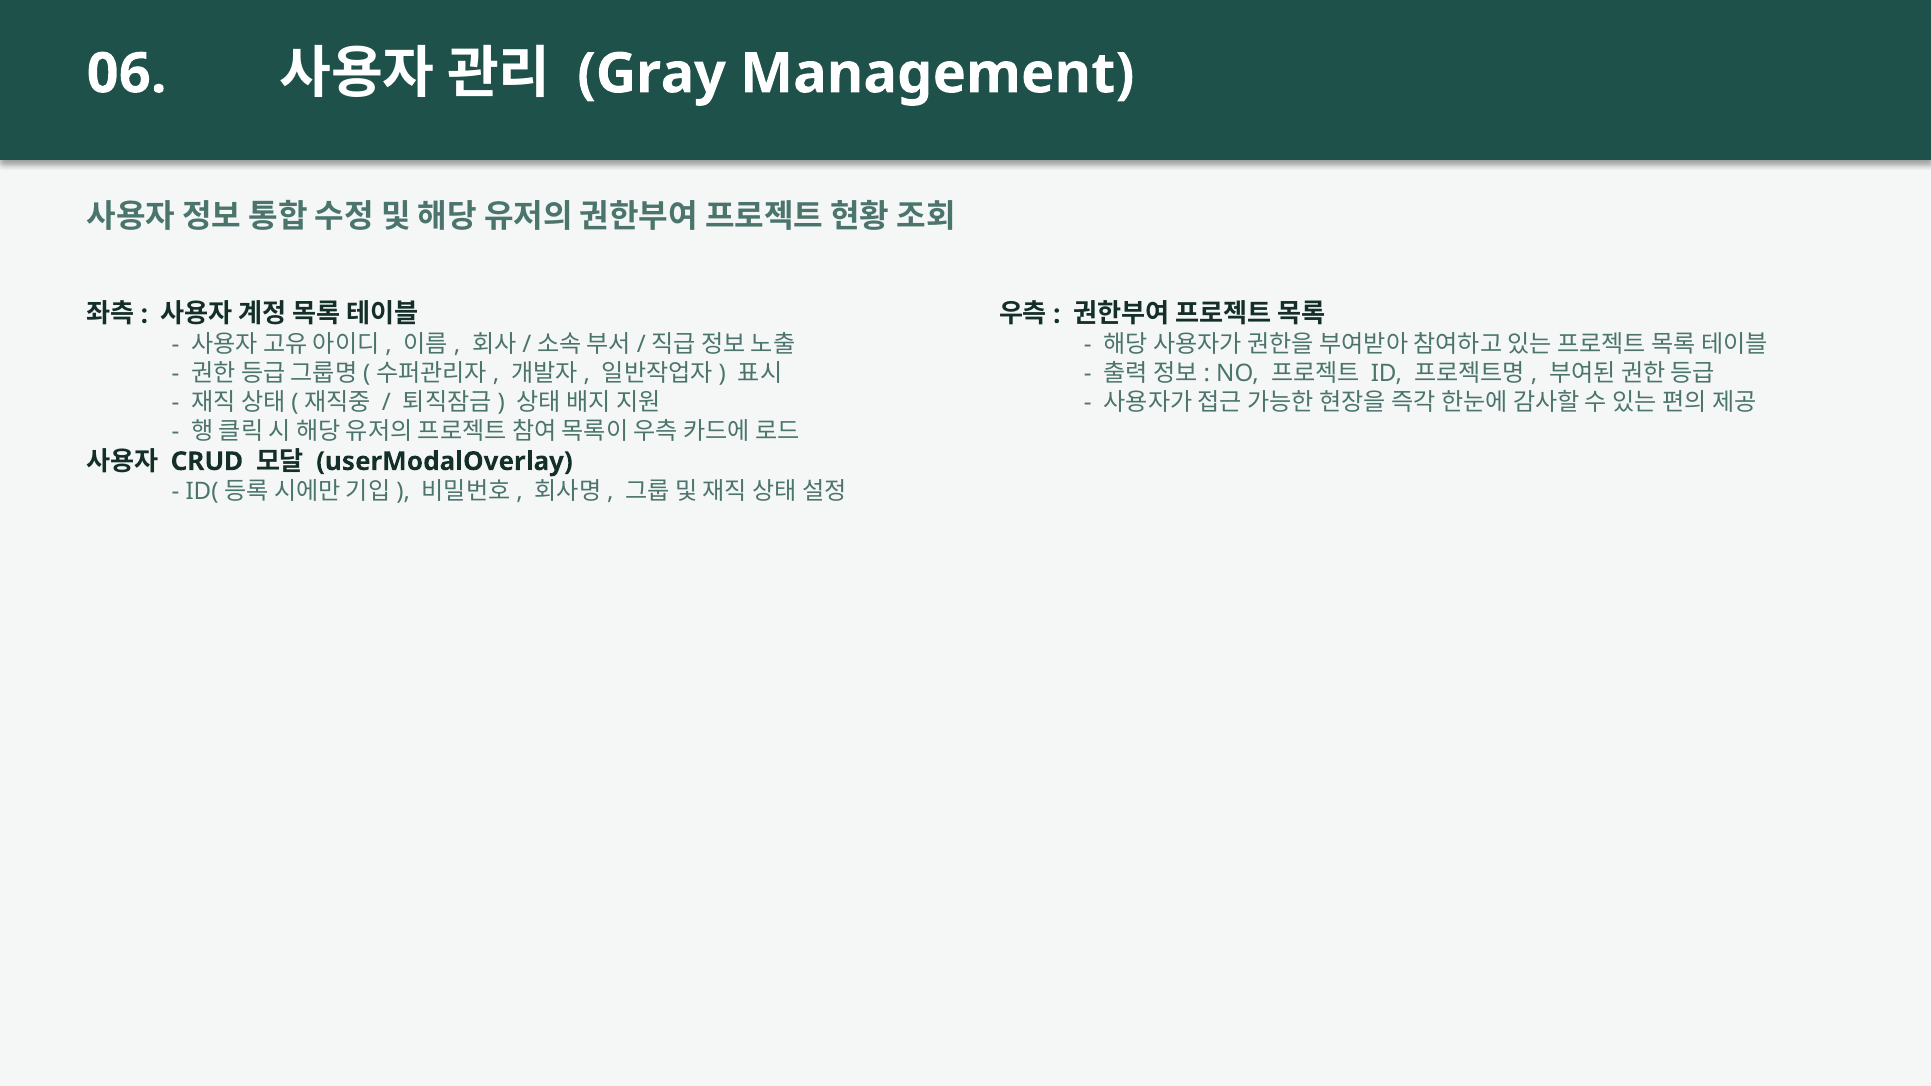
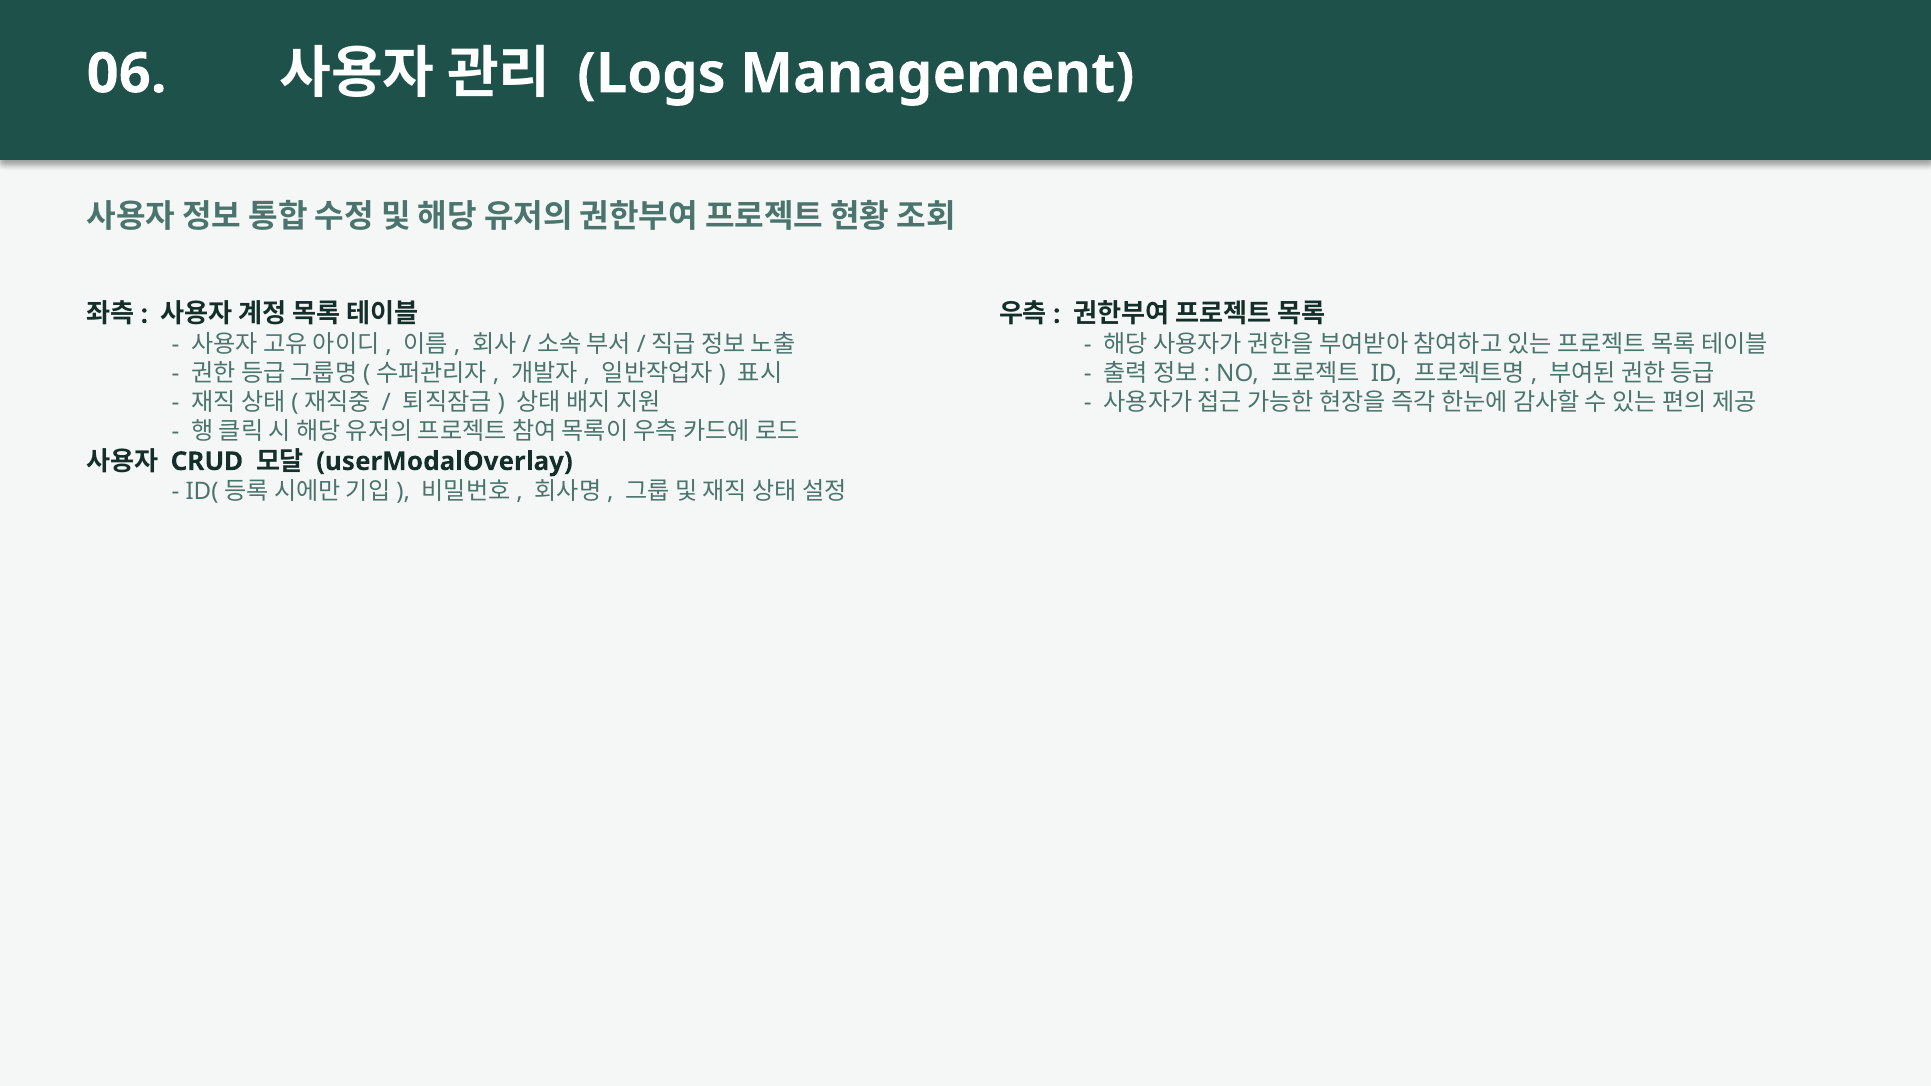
Gray: Gray -> Logs
